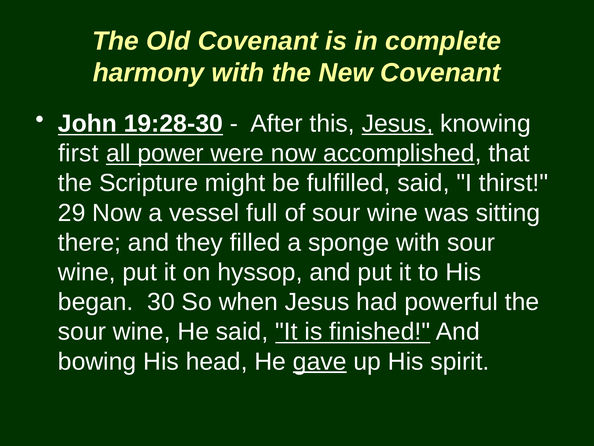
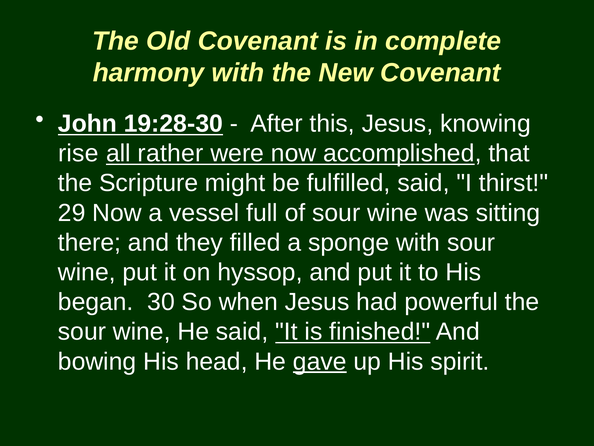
Jesus at (397, 123) underline: present -> none
first: first -> rise
power: power -> rather
